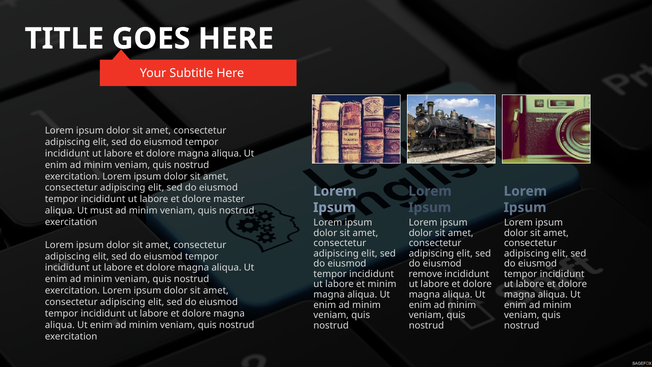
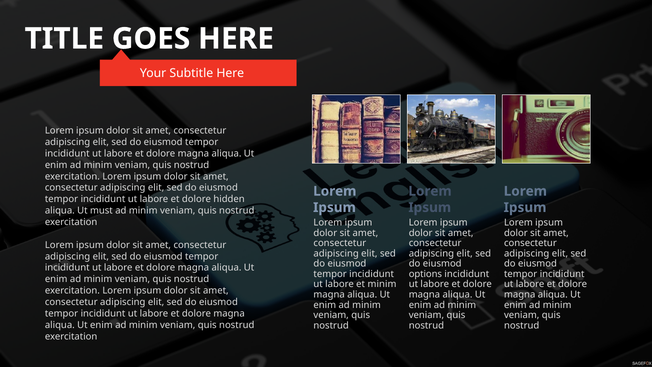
master: master -> hidden
remove: remove -> options
